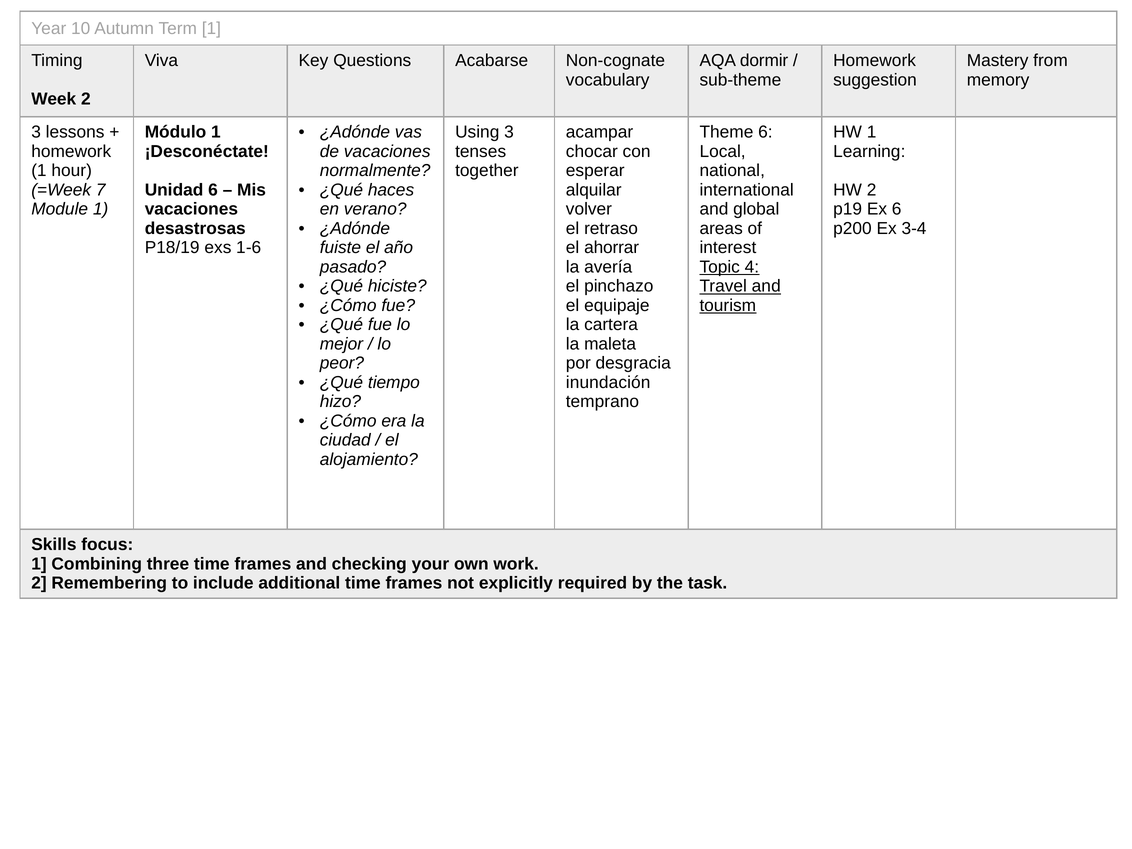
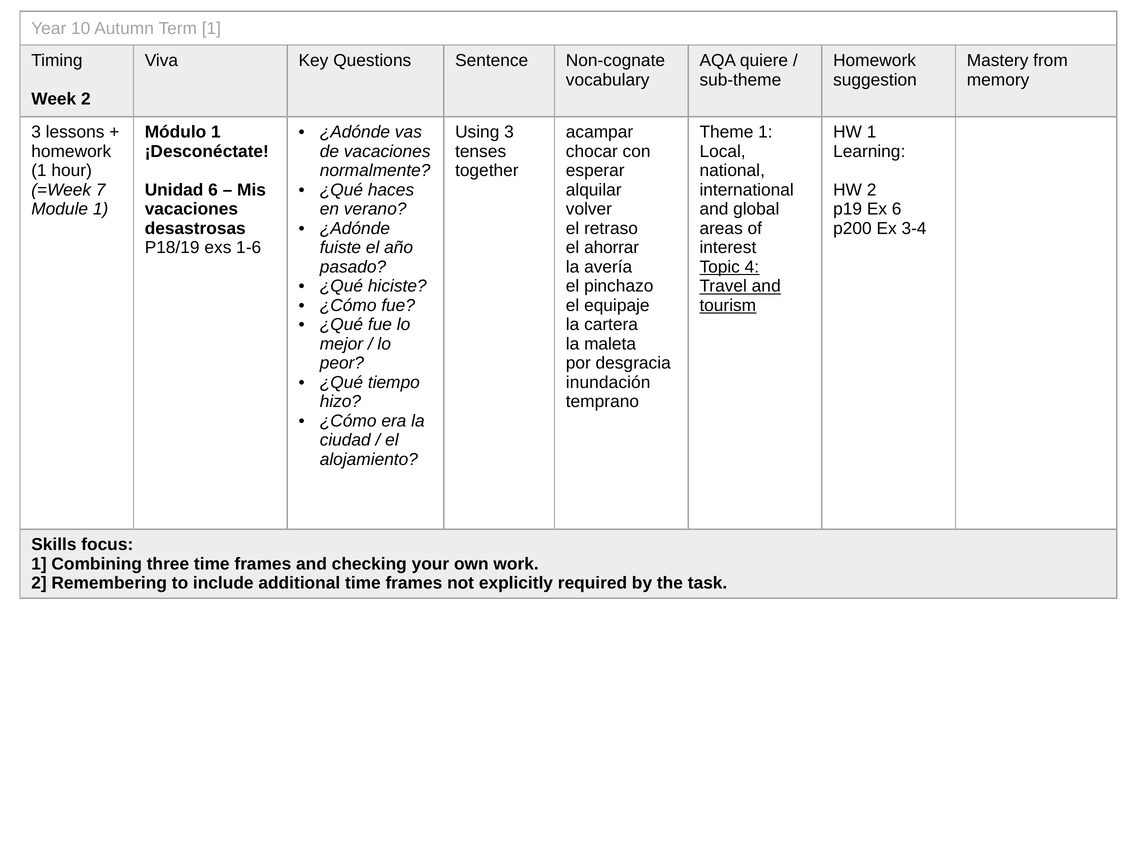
Acabarse: Acabarse -> Sentence
dormir: dormir -> quiere
Theme 6: 6 -> 1
